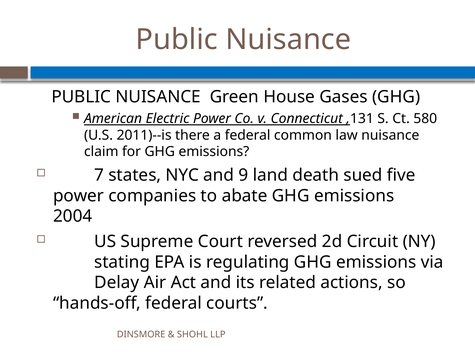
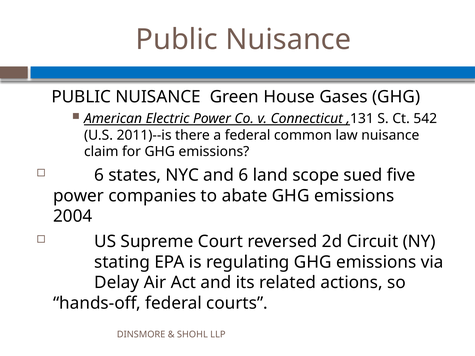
580: 580 -> 542
7 at (99, 175): 7 -> 6
and 9: 9 -> 6
death: death -> scope
